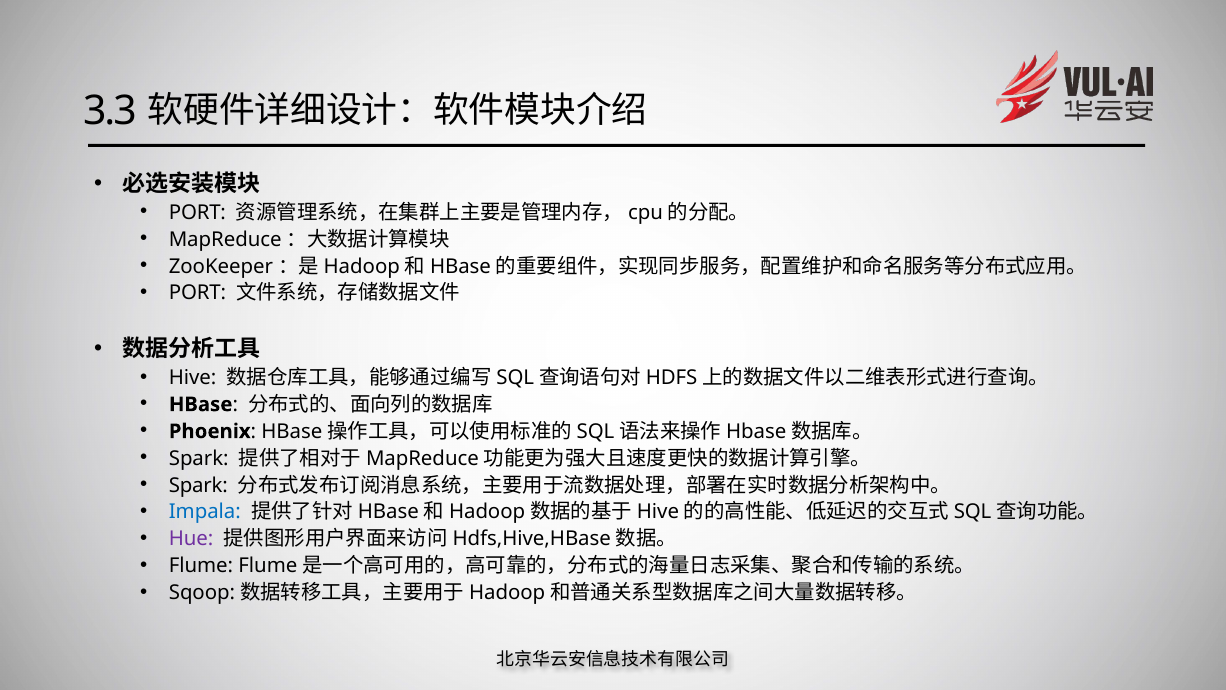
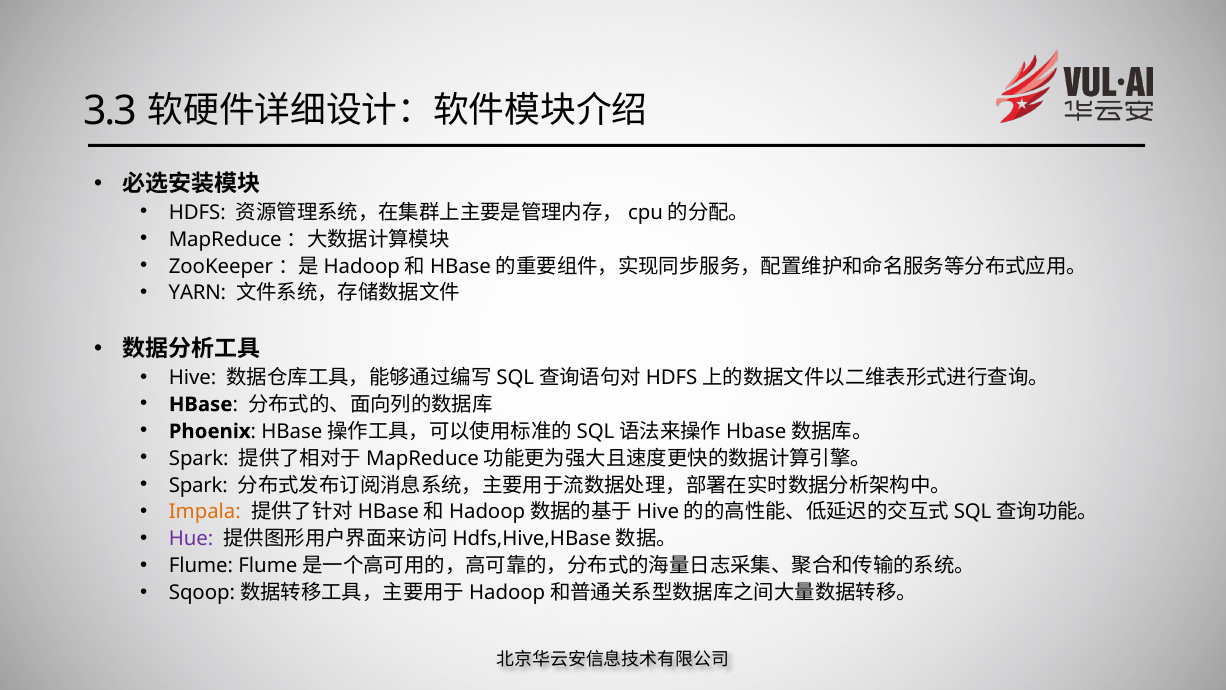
PORT at (197, 212): PORT -> HDFS
PORT at (197, 293): PORT -> YARN
Impala colour: blue -> orange
